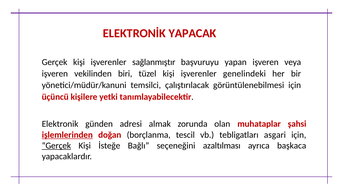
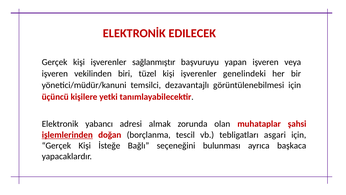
YAPACAK: YAPACAK -> EDILECEK
çalıştırılacak: çalıştırılacak -> dezavantajlı
günden: günden -> yabancı
Gerçek at (56, 145) underline: present -> none
azaltılması: azaltılması -> bulunması
